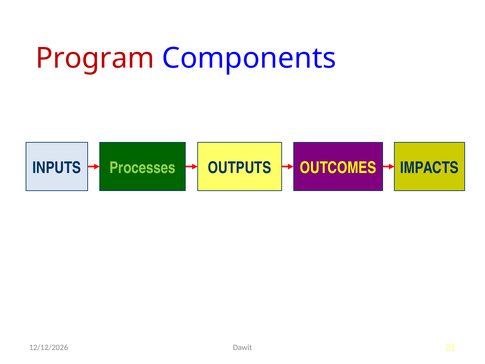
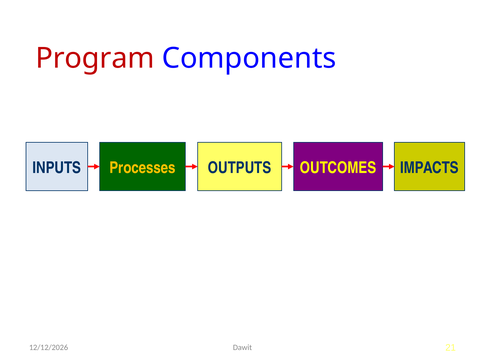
Processes colour: light green -> yellow
